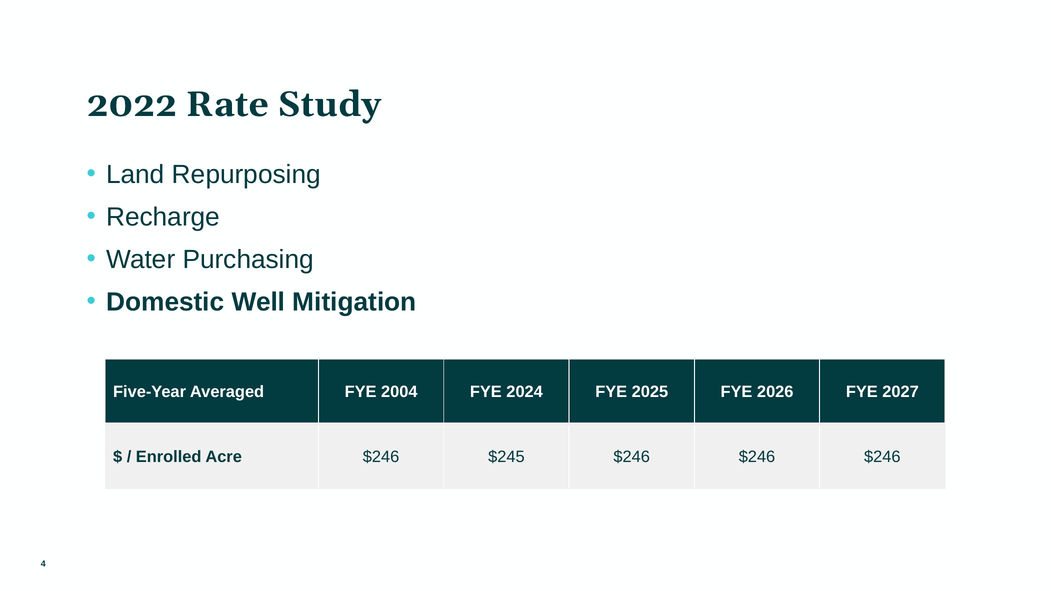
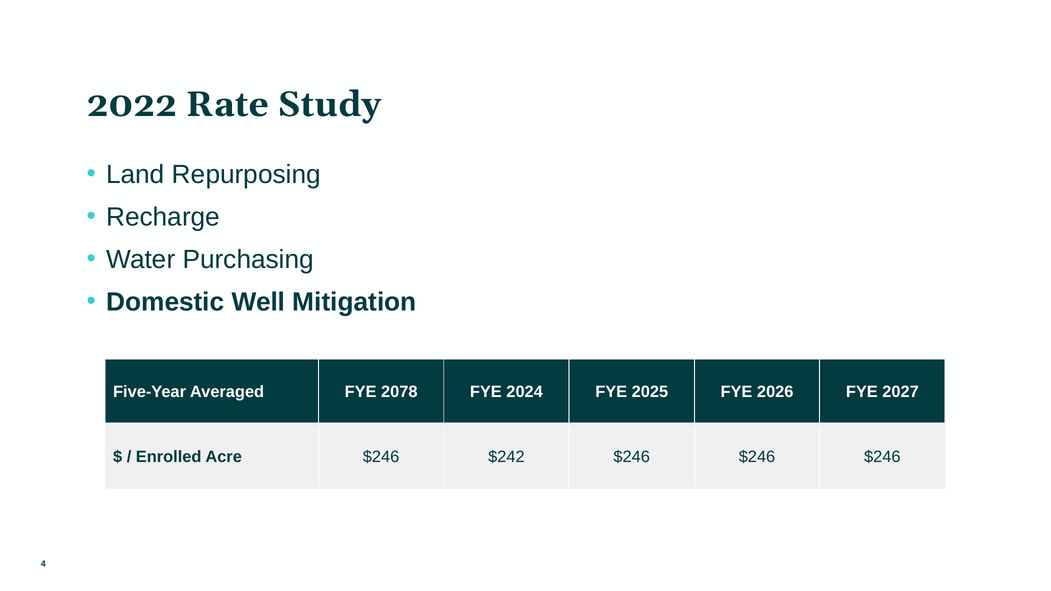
2004: 2004 -> 2078
$245: $245 -> $242
